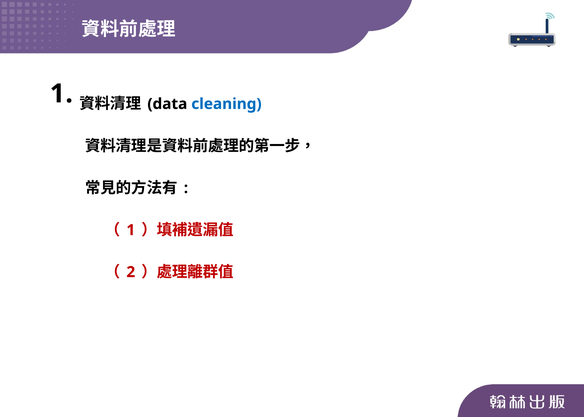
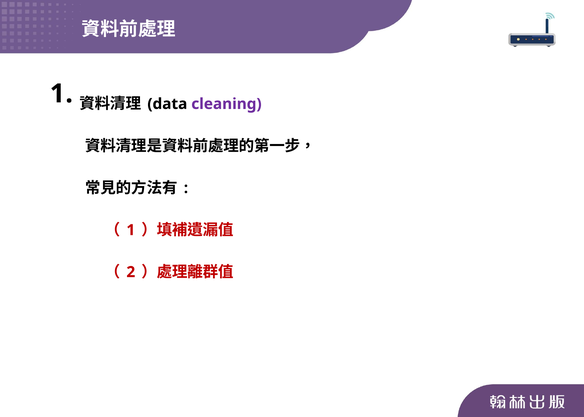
cleaning colour: blue -> purple
